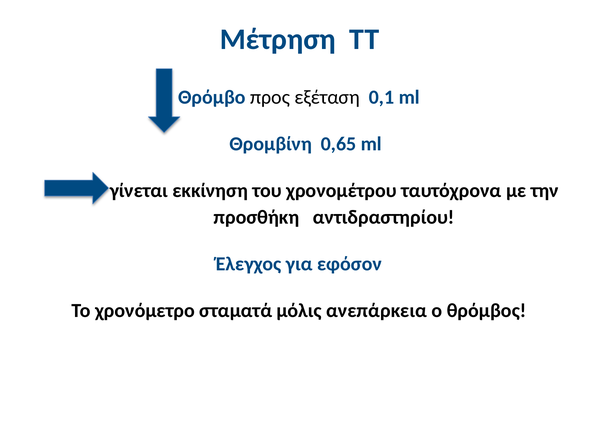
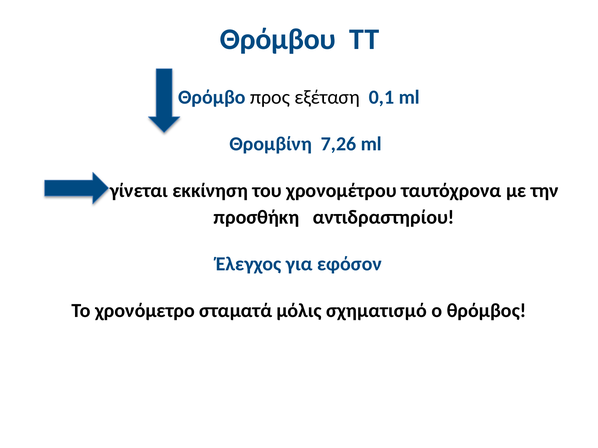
Μέτρηση: Μέτρηση -> Θρόμβου
0,65: 0,65 -> 7,26
ανεπάρκεια: ανεπάρκεια -> σχηματισμό
